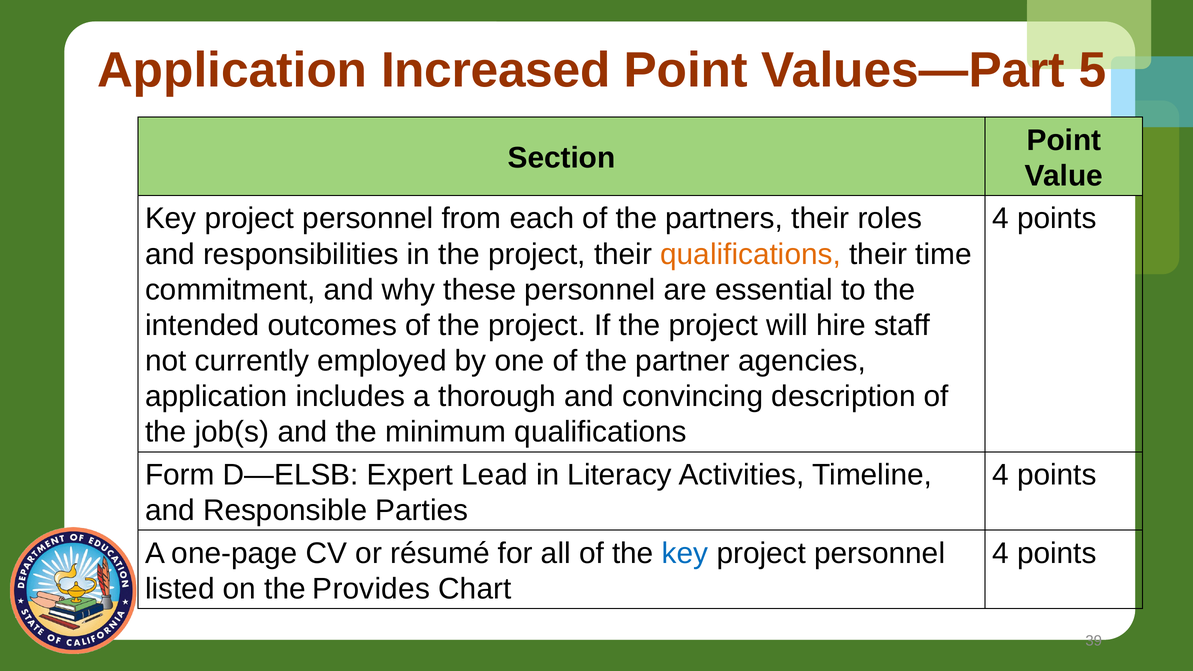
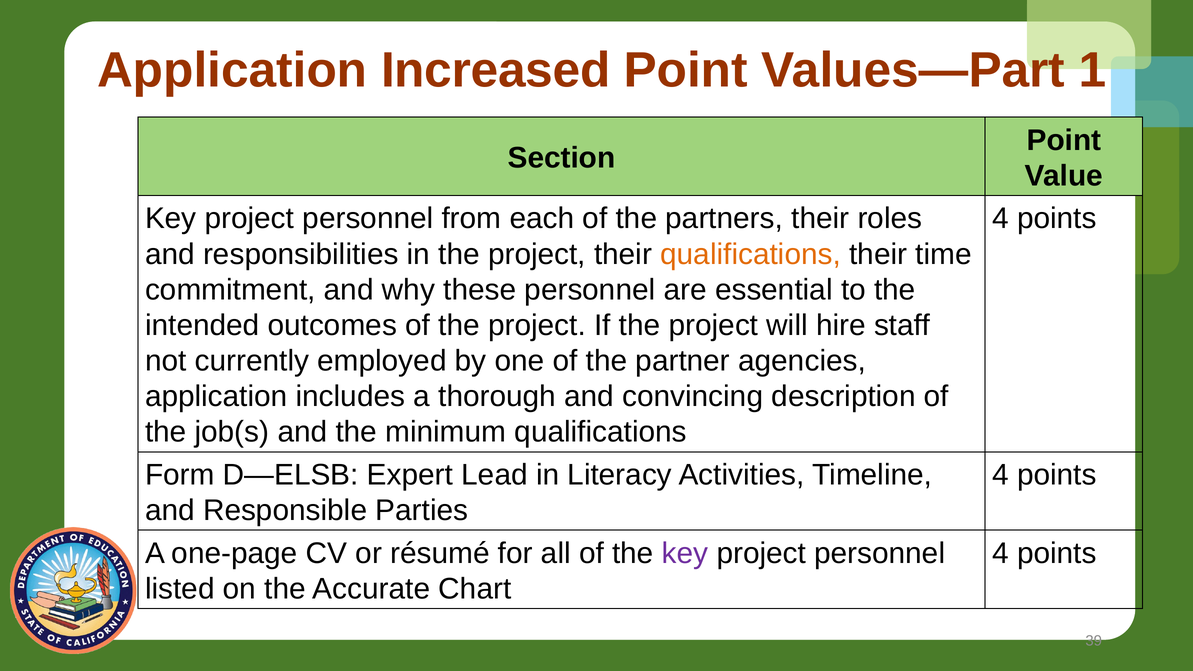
5: 5 -> 1
key at (685, 553) colour: blue -> purple
Provides: Provides -> Accurate
